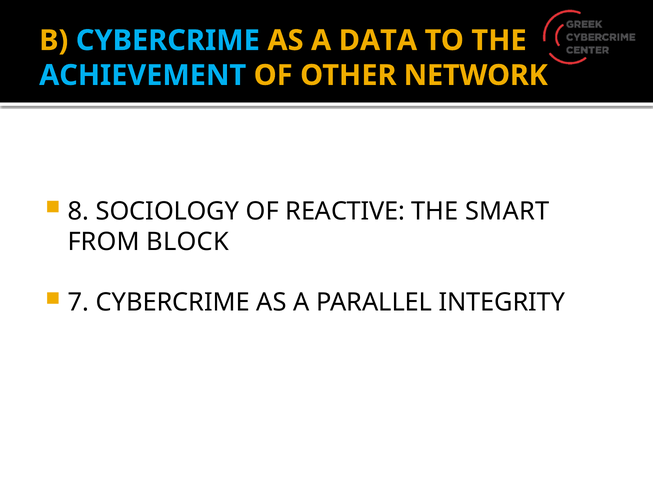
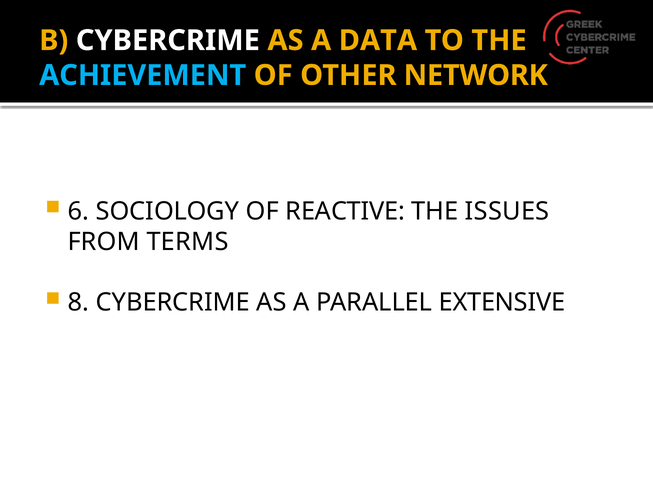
CYBERCRIME at (168, 40) colour: light blue -> white
8: 8 -> 6
SMART: SMART -> ISSUES
BLOCK: BLOCK -> TERMS
7: 7 -> 8
INTEGRITY: INTEGRITY -> EXTENSIVE
